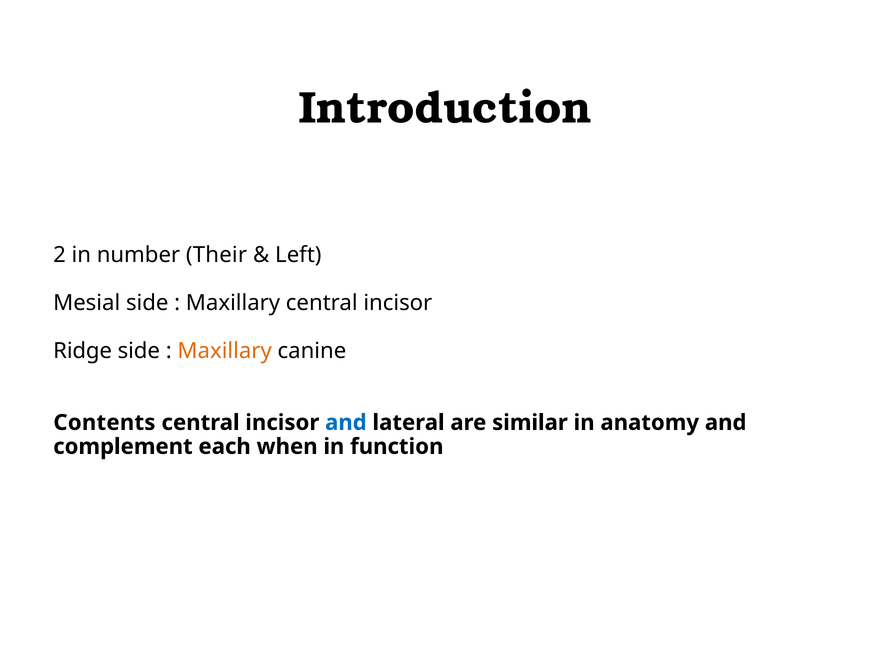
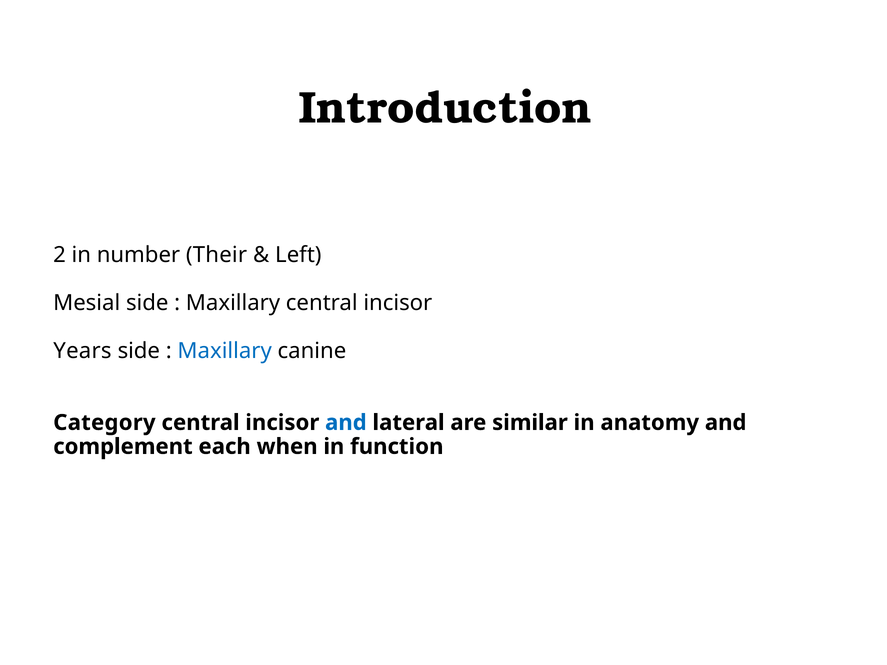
Ridge: Ridge -> Years
Maxillary at (225, 351) colour: orange -> blue
Contents: Contents -> Category
